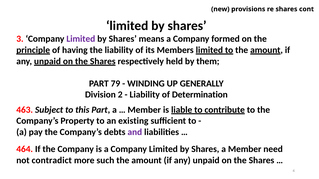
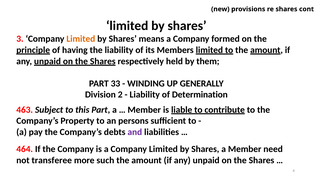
Limited at (81, 39) colour: purple -> orange
79: 79 -> 33
existing: existing -> persons
contradict: contradict -> transferee
